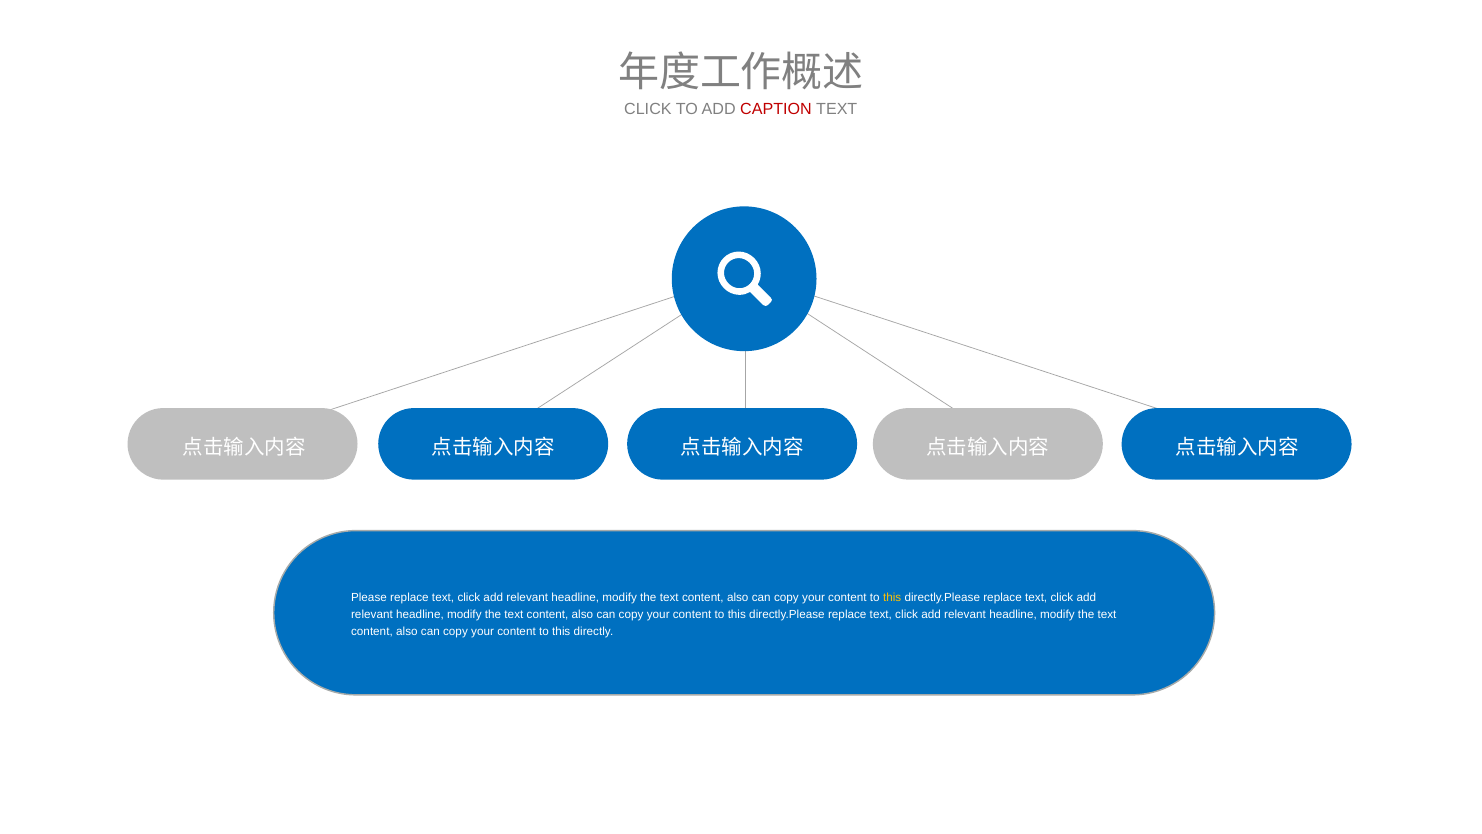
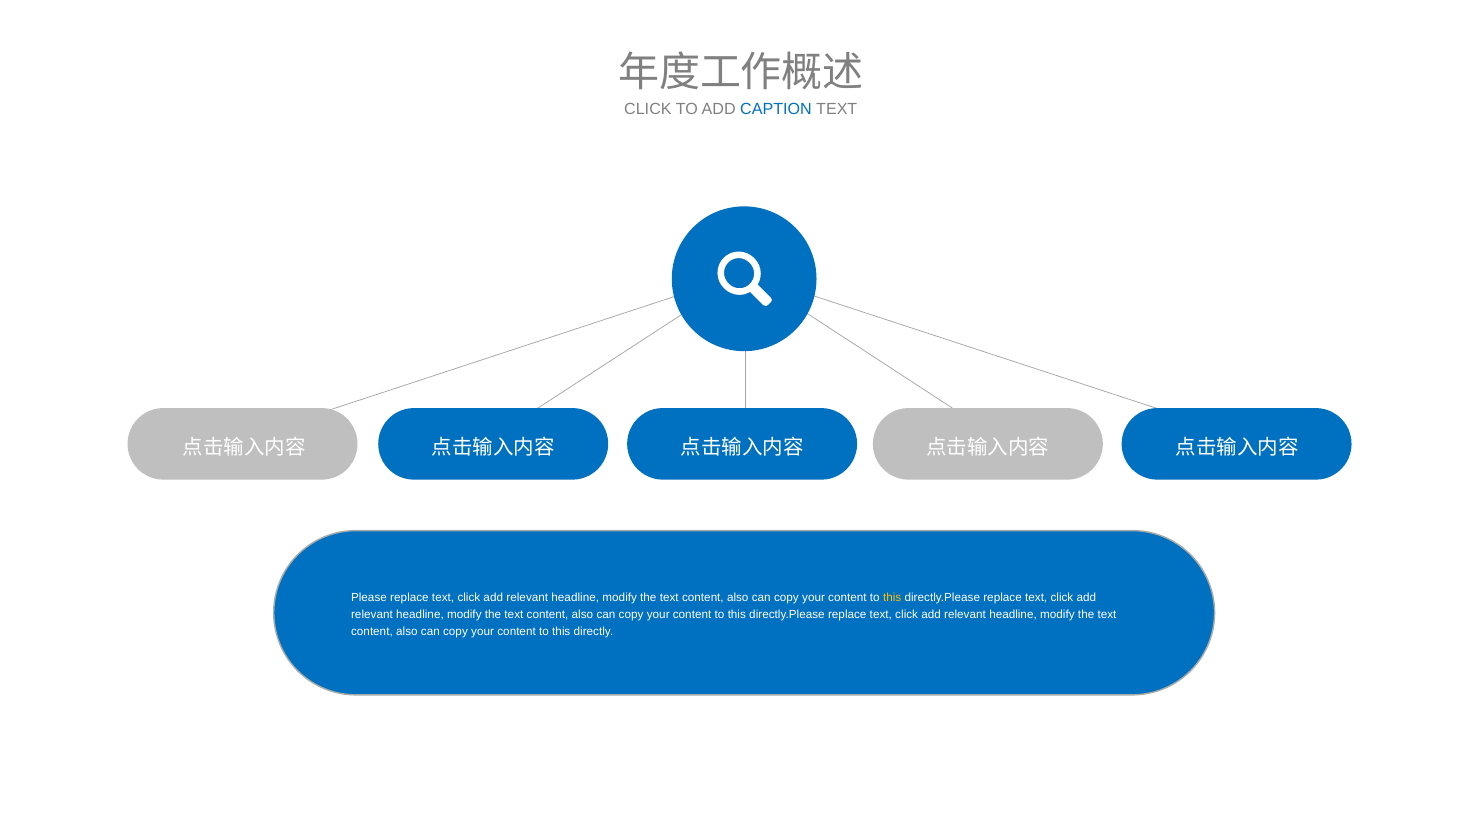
CAPTION colour: red -> blue
